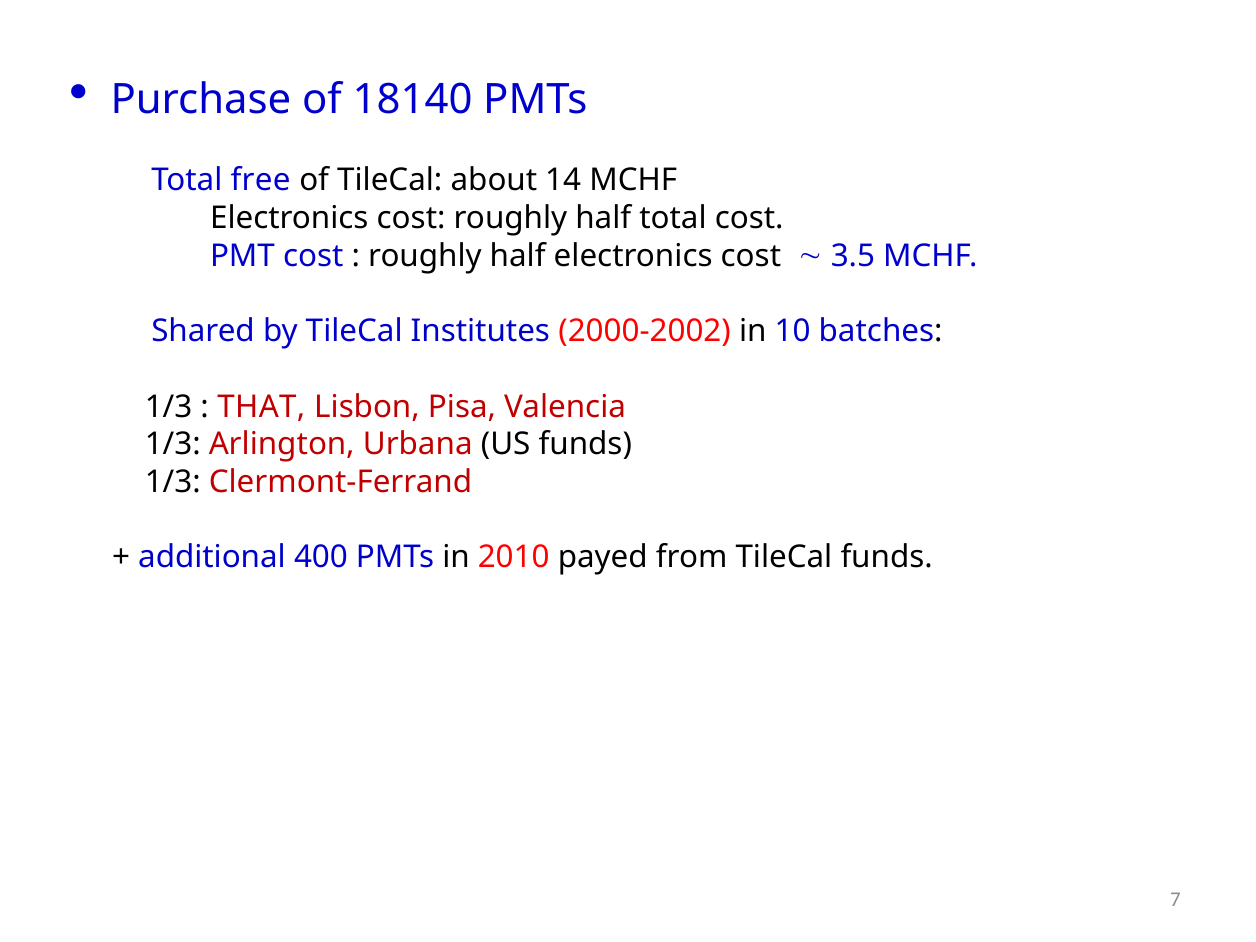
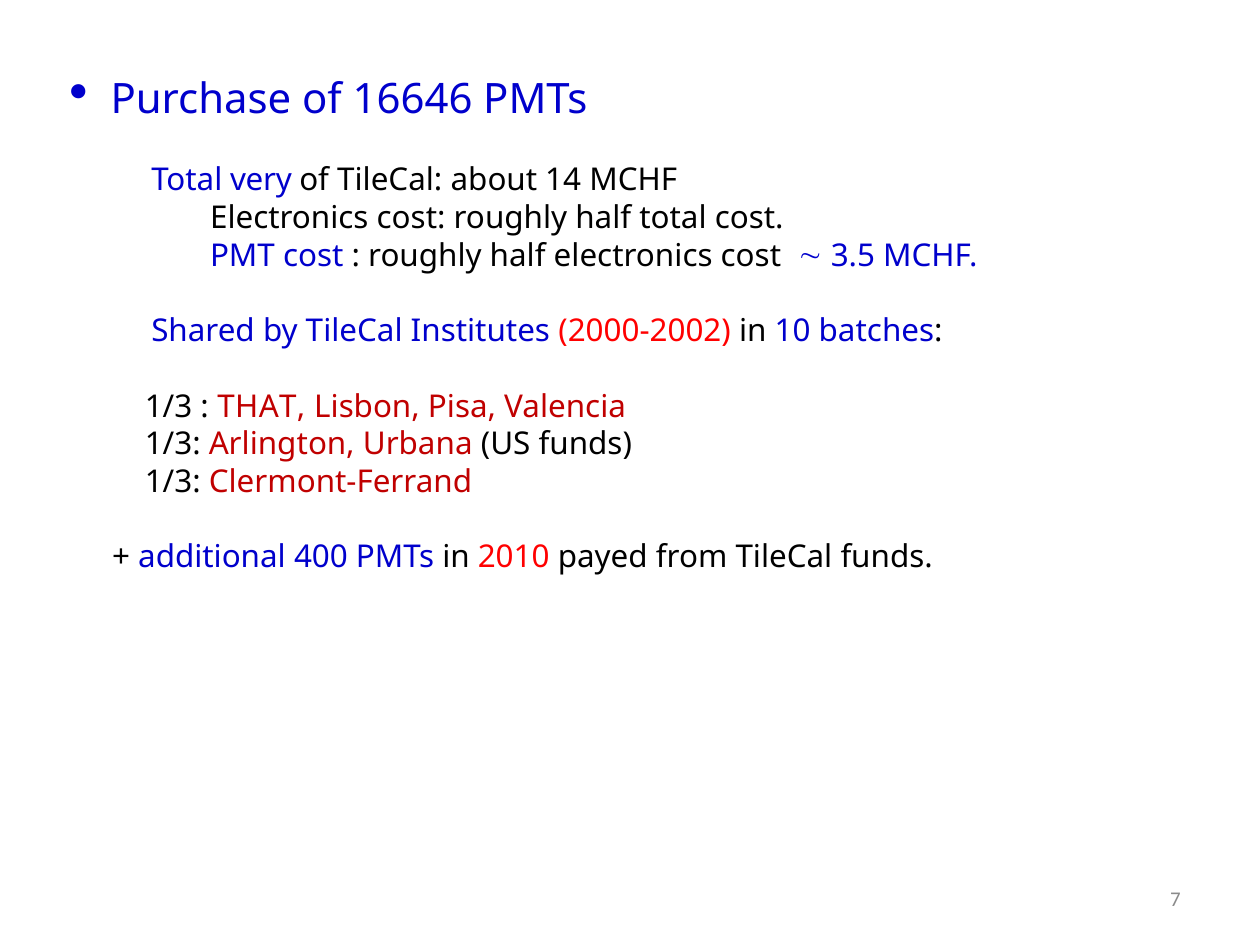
18140: 18140 -> 16646
free: free -> very
